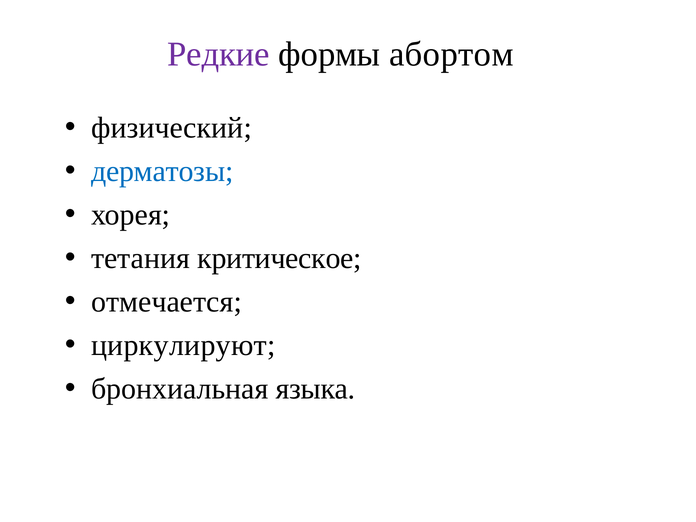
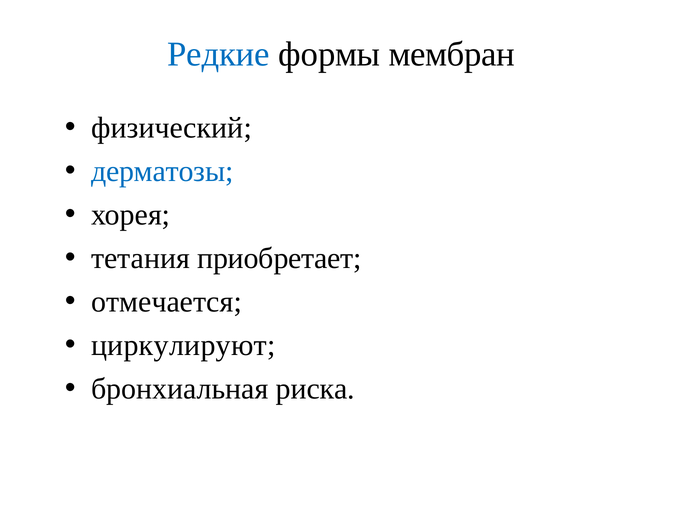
Редкие colour: purple -> blue
абортом: абортом -> мембран
критическое: критическое -> приобретает
языка: языка -> риска
